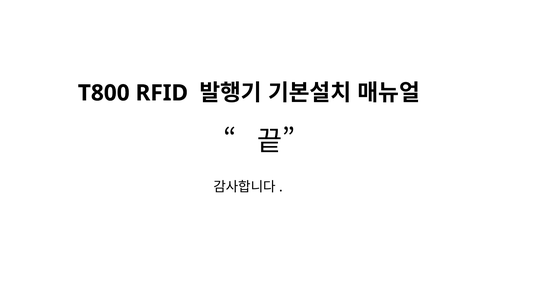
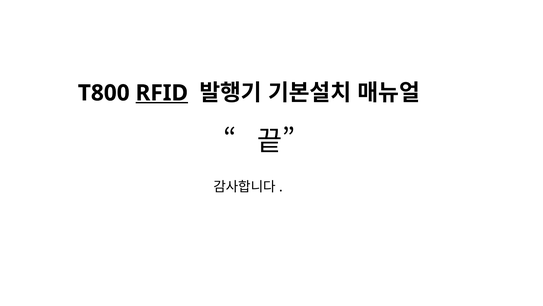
RFID underline: none -> present
